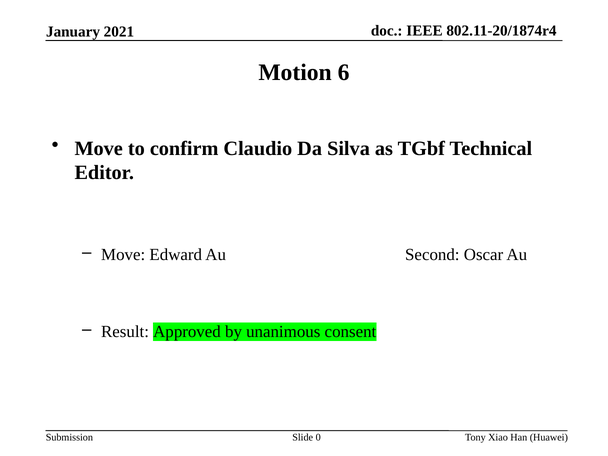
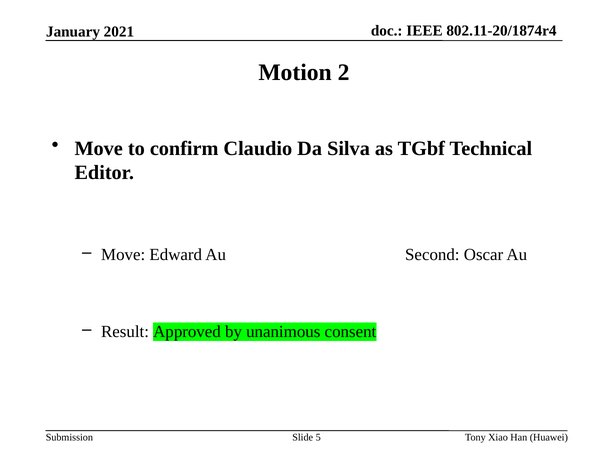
6: 6 -> 2
0: 0 -> 5
